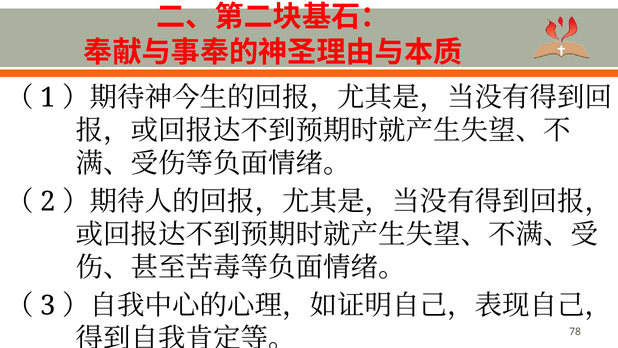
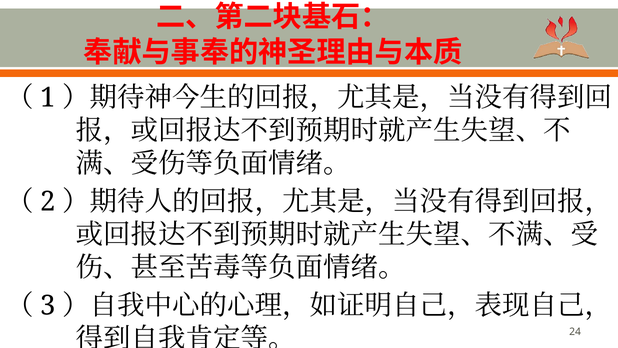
78: 78 -> 24
